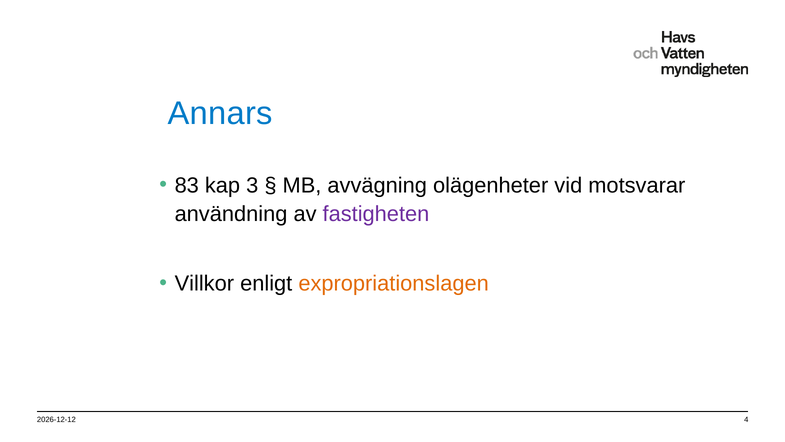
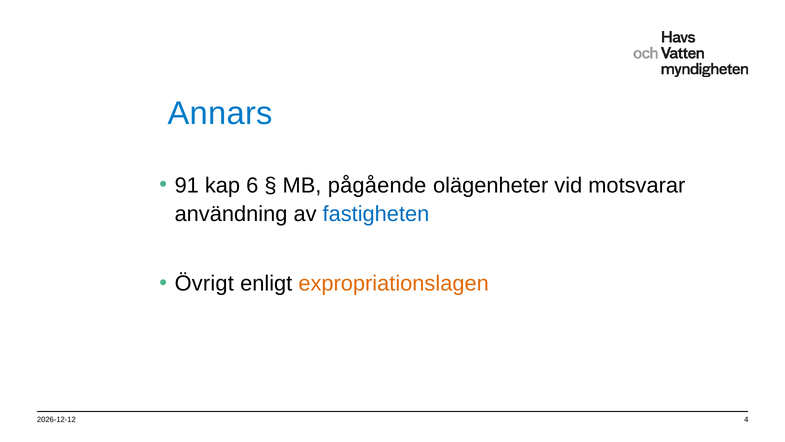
83: 83 -> 91
3: 3 -> 6
avvägning: avvägning -> pågående
fastigheten colour: purple -> blue
Villkor: Villkor -> Övrigt
